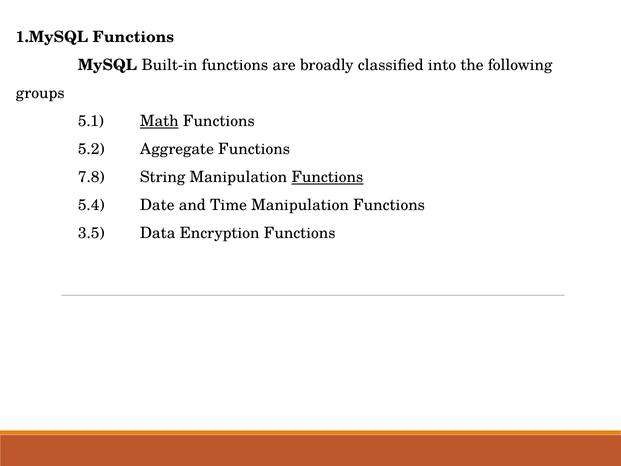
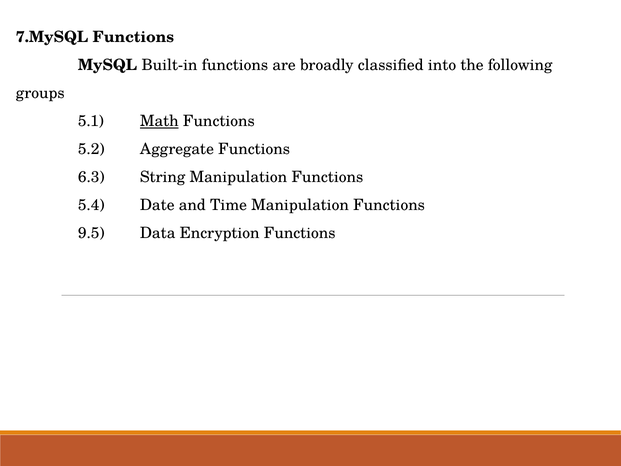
1.MySQL: 1.MySQL -> 7.MySQL
7.8: 7.8 -> 6.3
Functions at (327, 177) underline: present -> none
3.5: 3.5 -> 9.5
